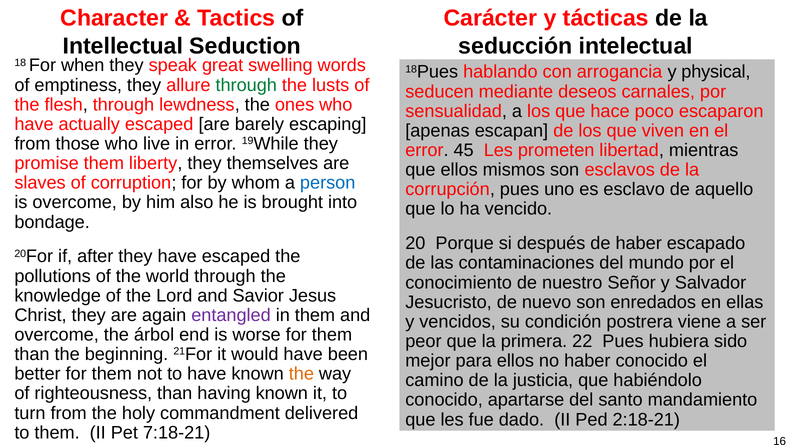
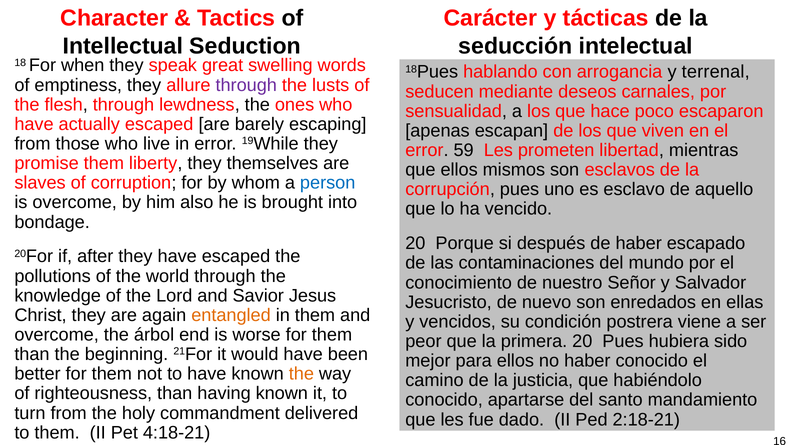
physical: physical -> terrenal
through at (246, 85) colour: green -> purple
45: 45 -> 59
entangled colour: purple -> orange
primera 22: 22 -> 20
7:18-21: 7:18-21 -> 4:18-21
